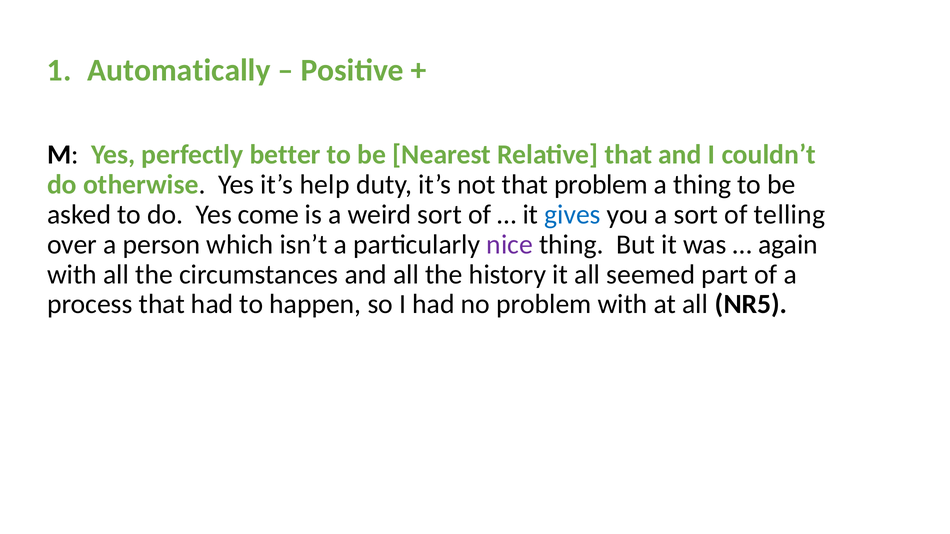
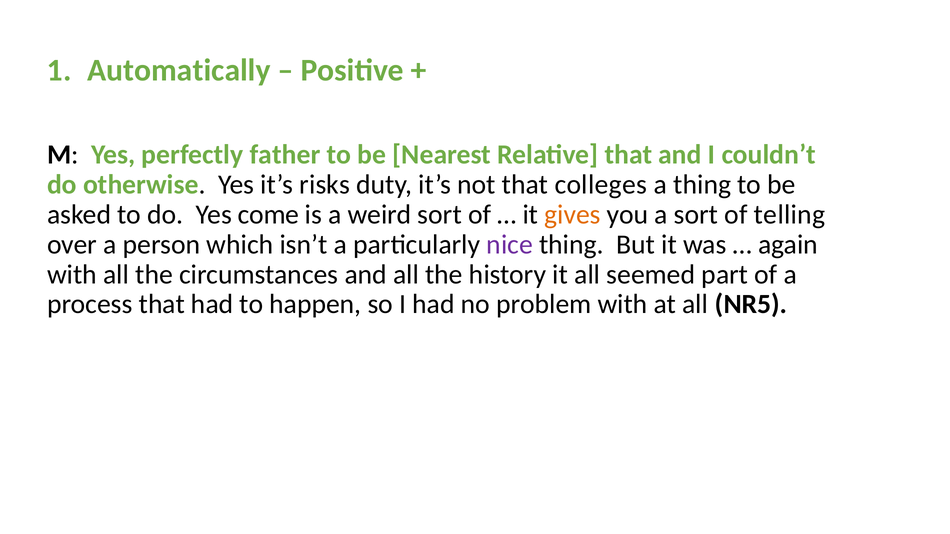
better: better -> father
help: help -> risks
that problem: problem -> colleges
gives colour: blue -> orange
